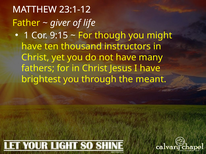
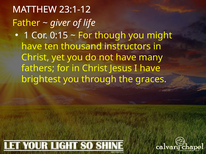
9:15: 9:15 -> 0:15
meant: meant -> graces
